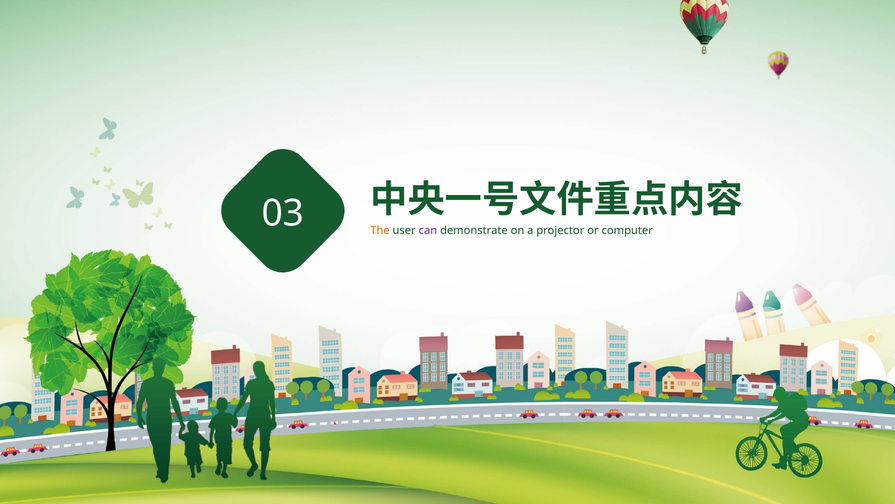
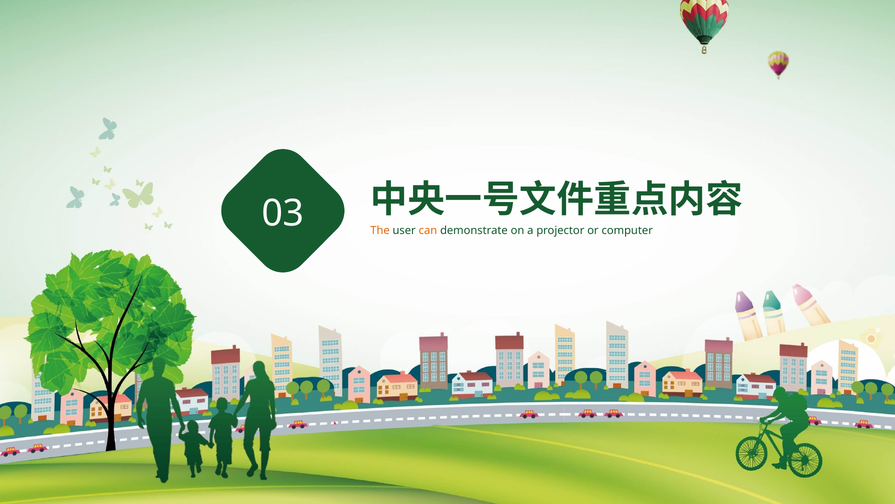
can colour: purple -> orange
